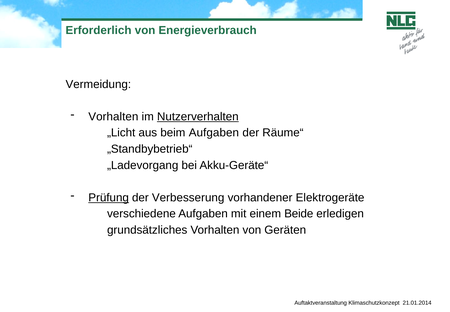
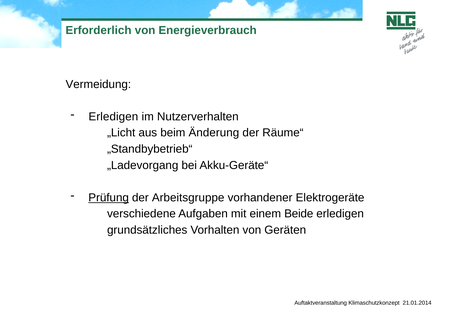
Vorhalten at (113, 116): Vorhalten -> Erledigen
Nutzerverhalten underline: present -> none
beim Aufgaben: Aufgaben -> Änderung
Verbesserung: Verbesserung -> Arbeitsgruppe
